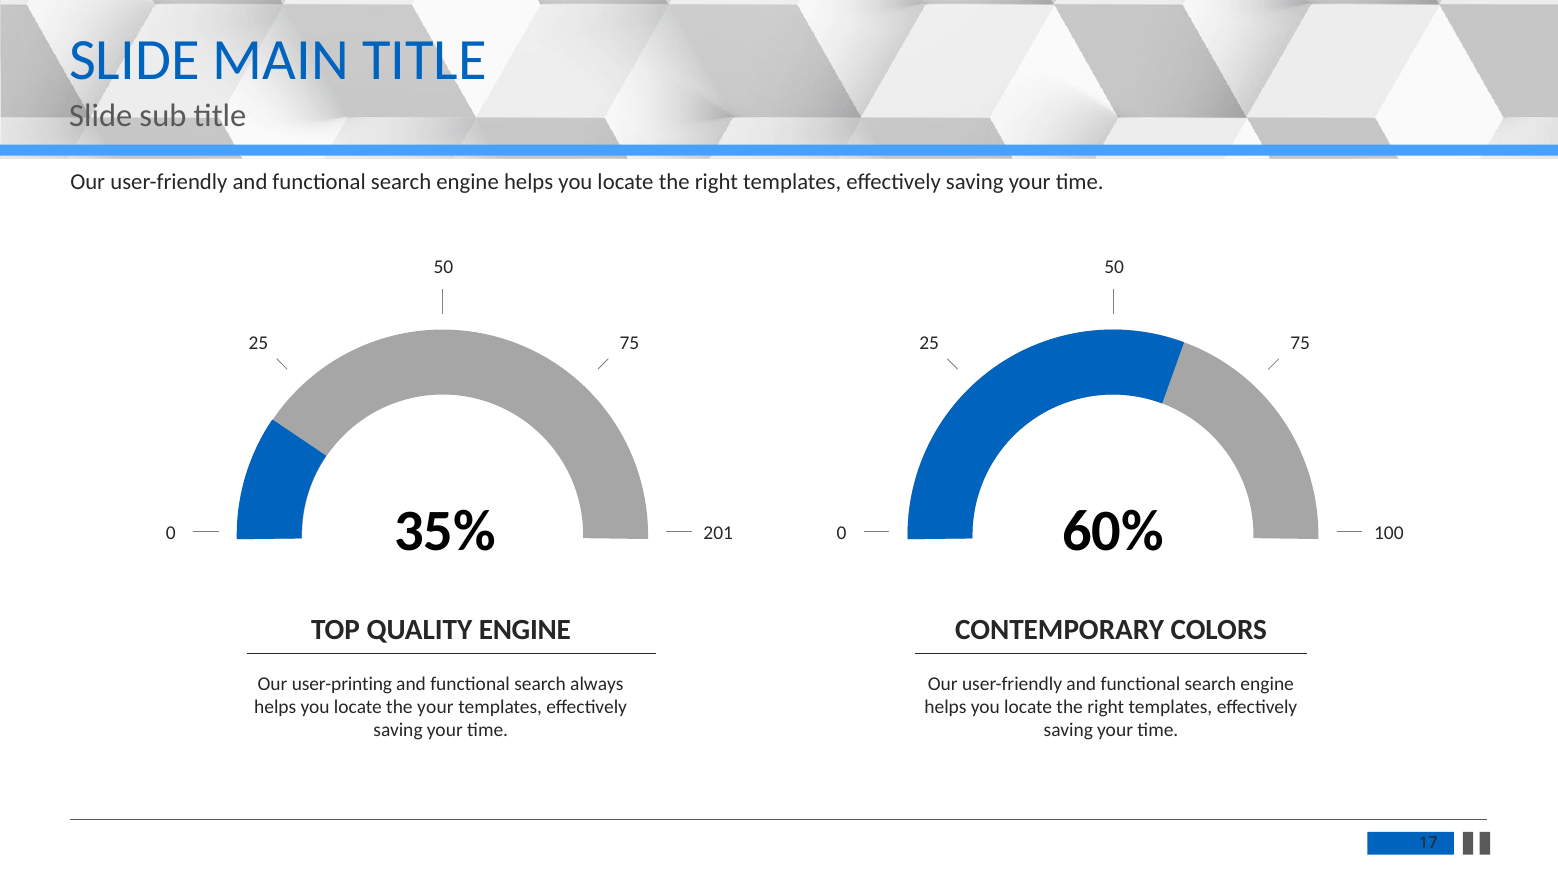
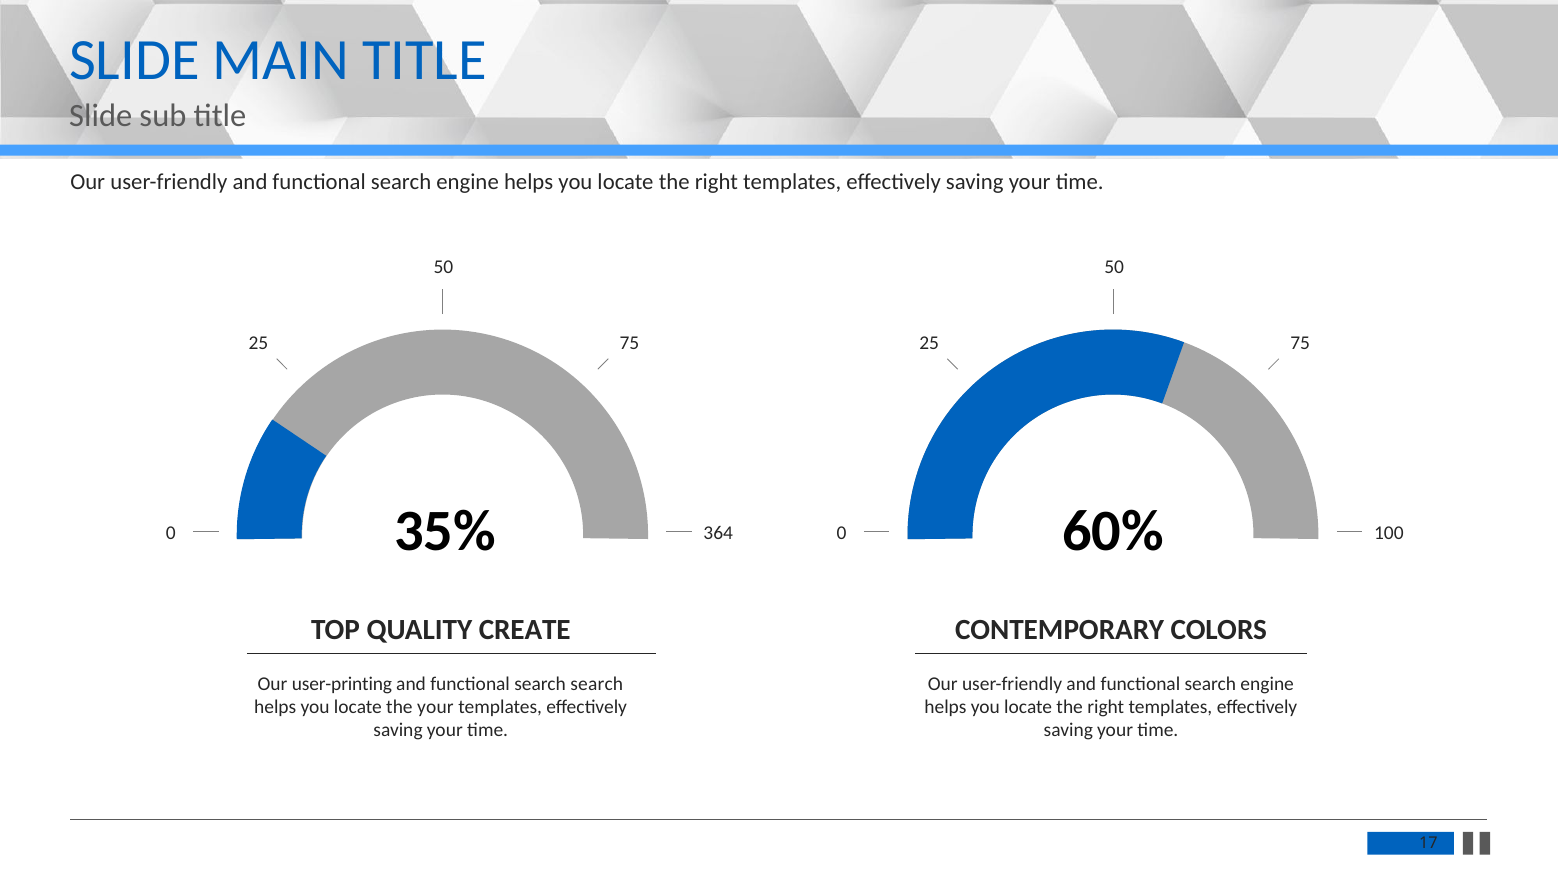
201: 201 -> 364
QUALITY ENGINE: ENGINE -> CREATE
search always: always -> search
